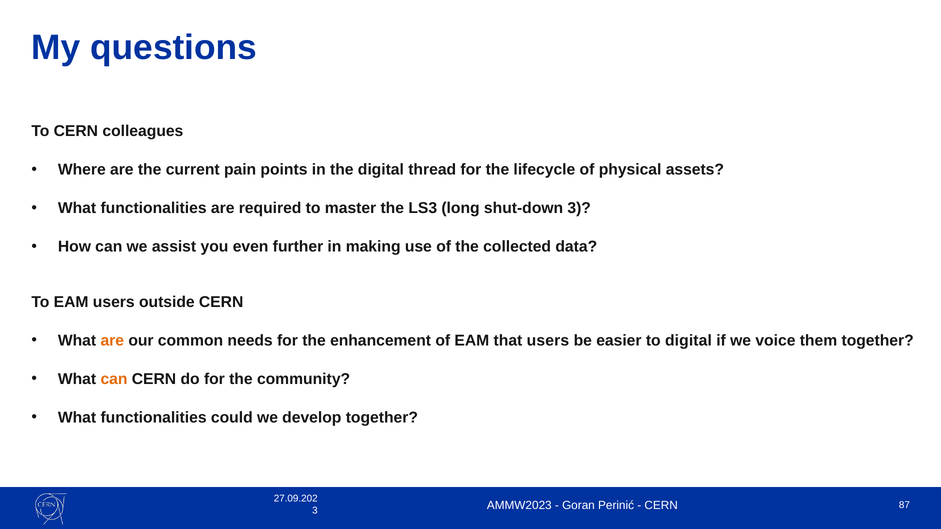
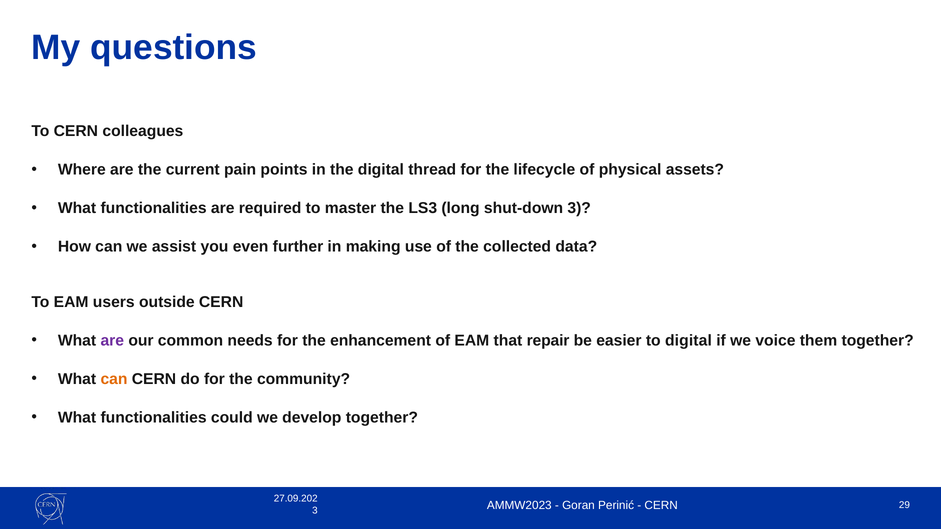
are at (112, 341) colour: orange -> purple
that users: users -> repair
87: 87 -> 29
